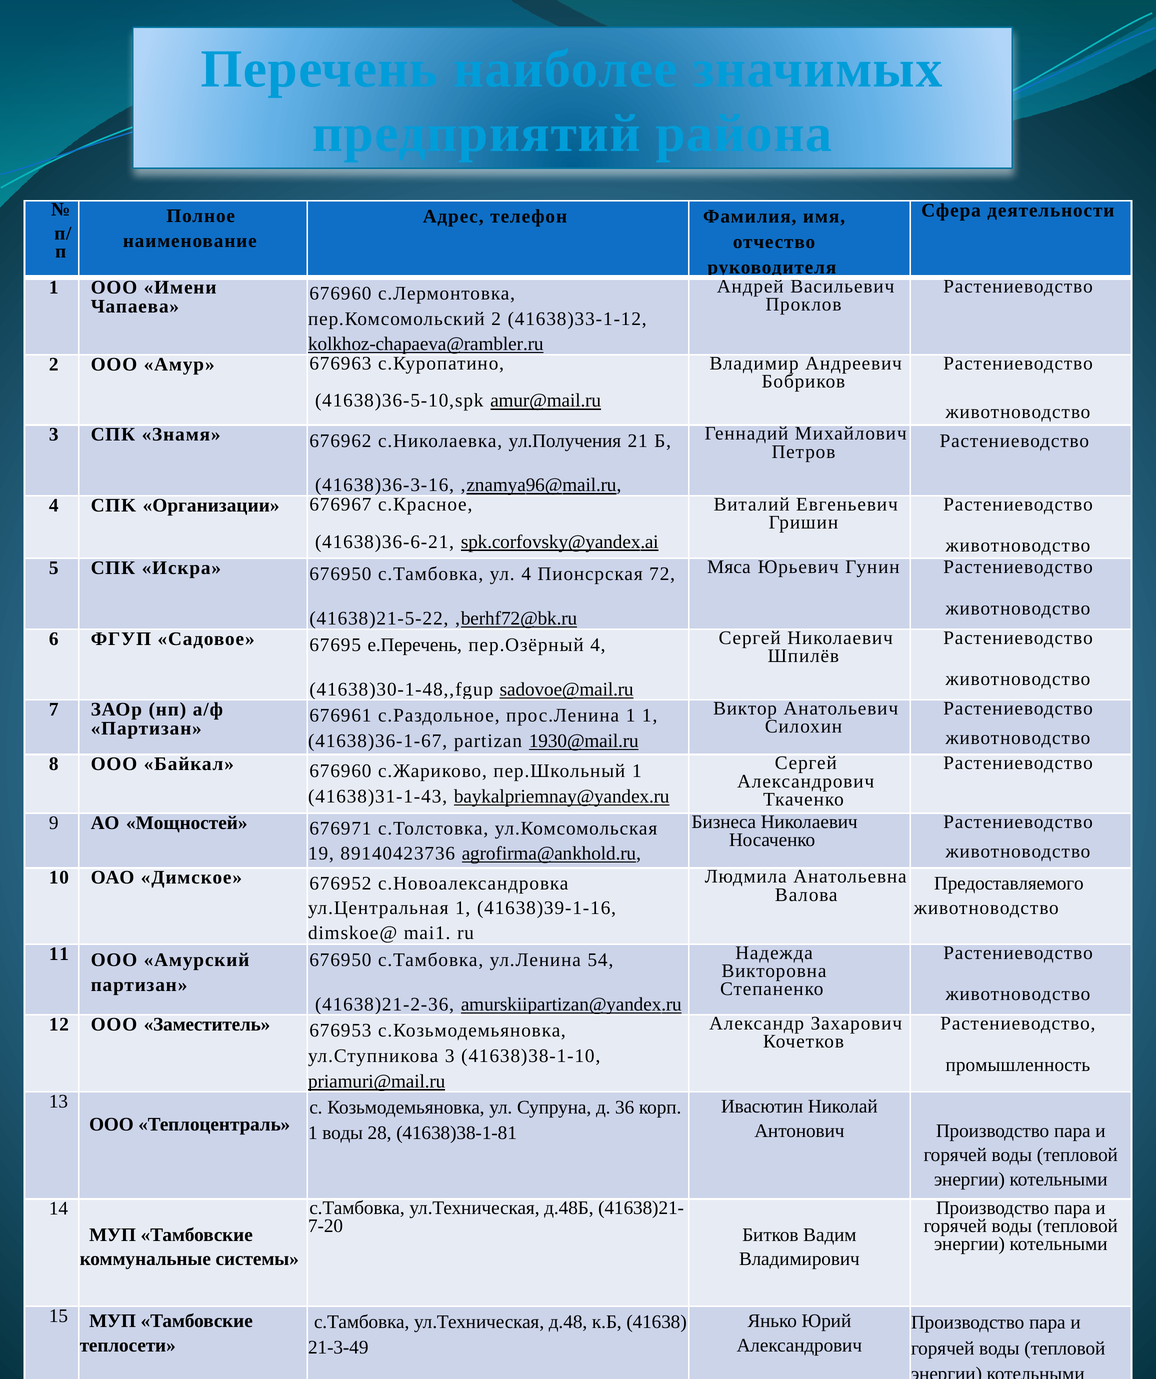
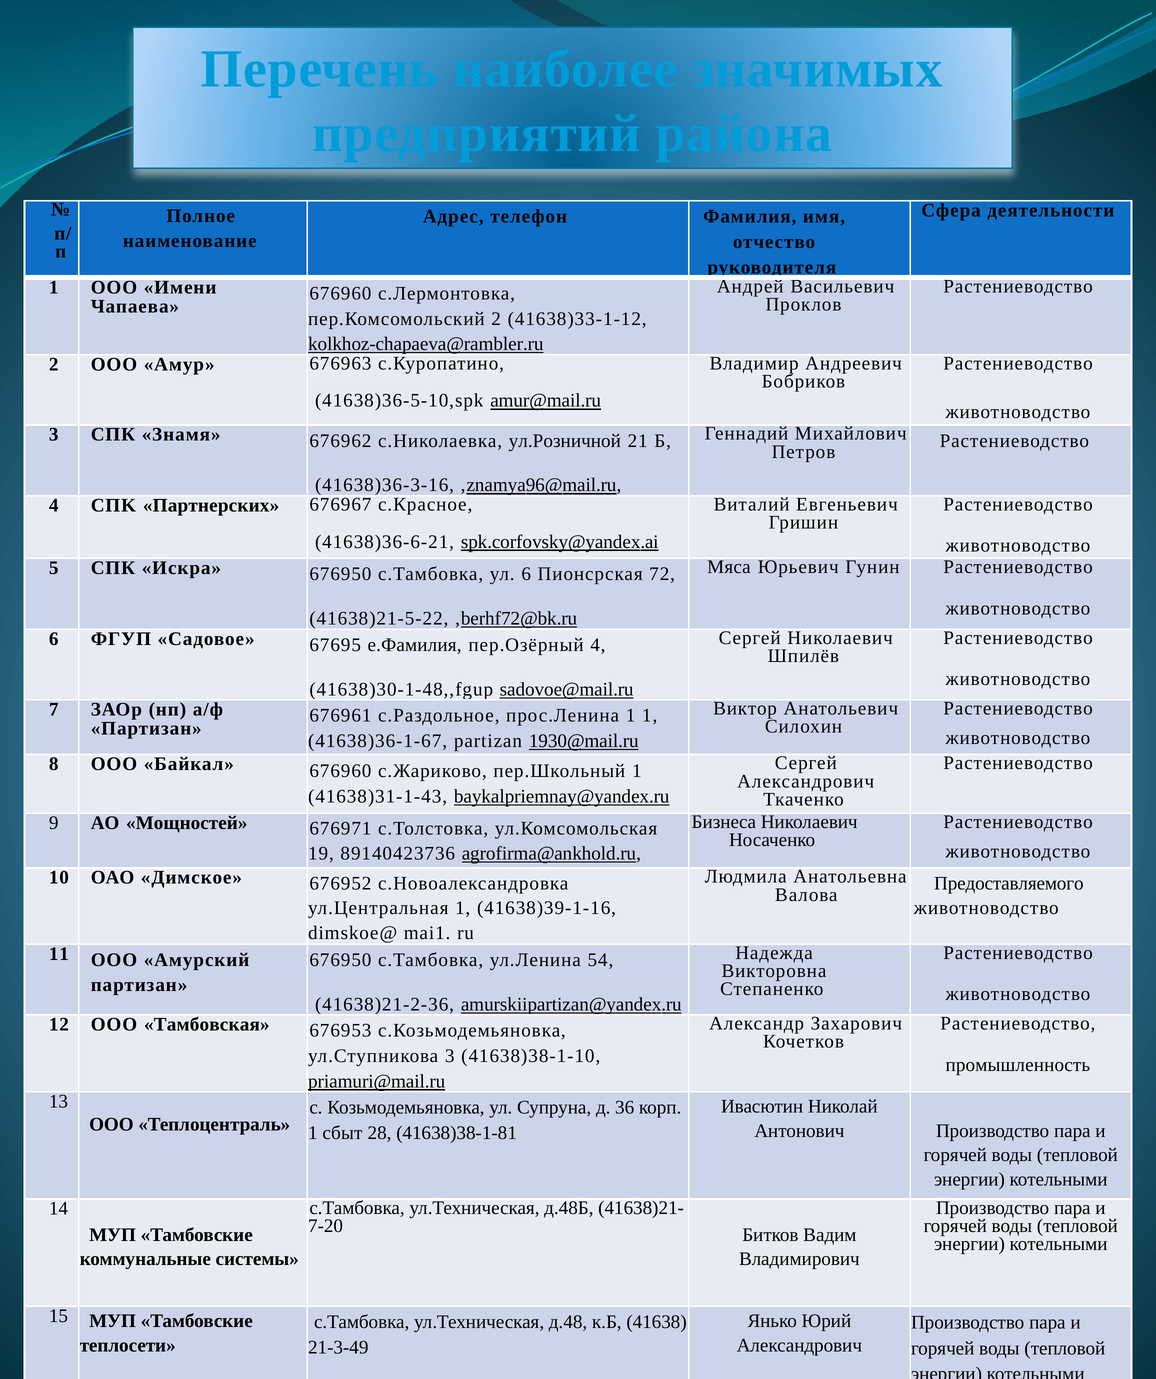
ул.Получения: ул.Получения -> ул.Розничной
Организации: Организации -> Партнерских
ул 4: 4 -> 6
е.Перечень: е.Перечень -> е.Фамилия
Заместитель: Заместитель -> Тамбовская
1 воды: воды -> сбыт
